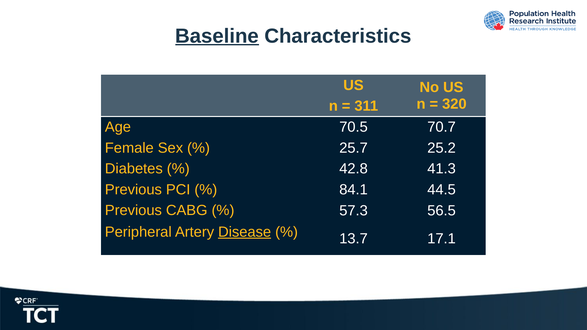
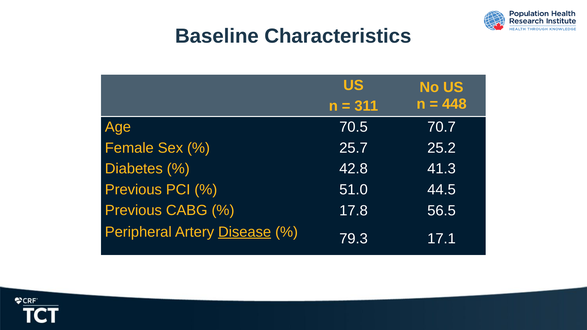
Baseline underline: present -> none
320: 320 -> 448
84.1: 84.1 -> 51.0
57.3: 57.3 -> 17.8
13.7: 13.7 -> 79.3
